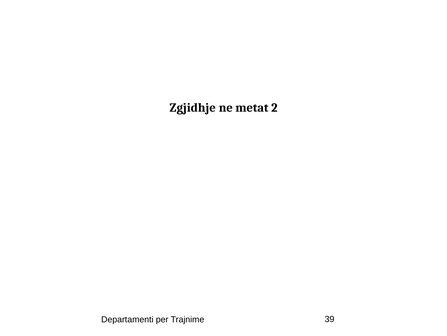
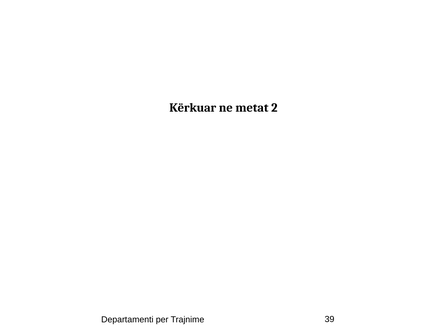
Zgjidhje: Zgjidhje -> Kërkuar
